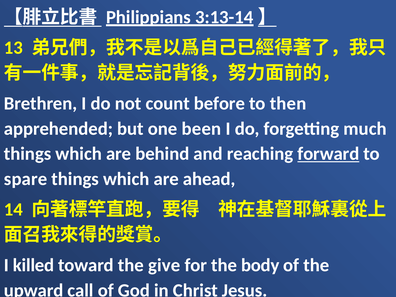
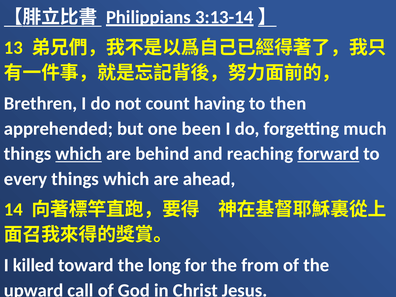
before: before -> having
which at (79, 154) underline: none -> present
spare: spare -> every
give: give -> long
body: body -> from
